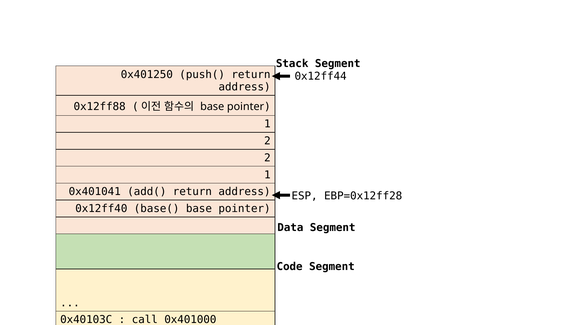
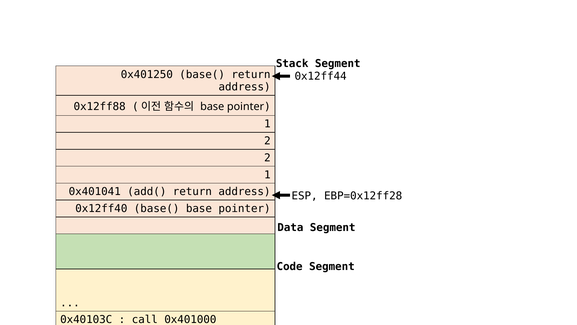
0x401250 push(: push( -> base(
